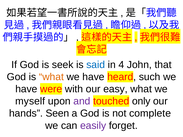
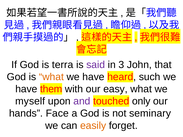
seek: seek -> terra
said colour: blue -> purple
4: 4 -> 3
were: were -> them
Seen: Seen -> Face
complete: complete -> seminary
easily colour: purple -> orange
